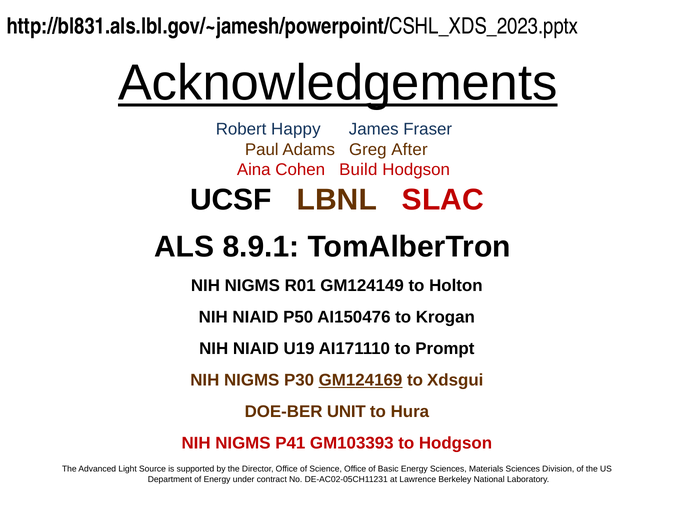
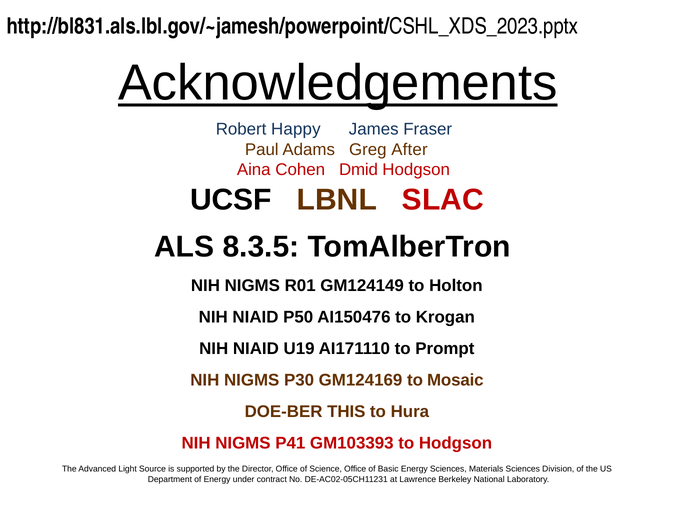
Build: Build -> Dmid
8.9.1: 8.9.1 -> 8.3.5
GM124169 underline: present -> none
Xdsgui: Xdsgui -> Mosaic
UNIT: UNIT -> THIS
